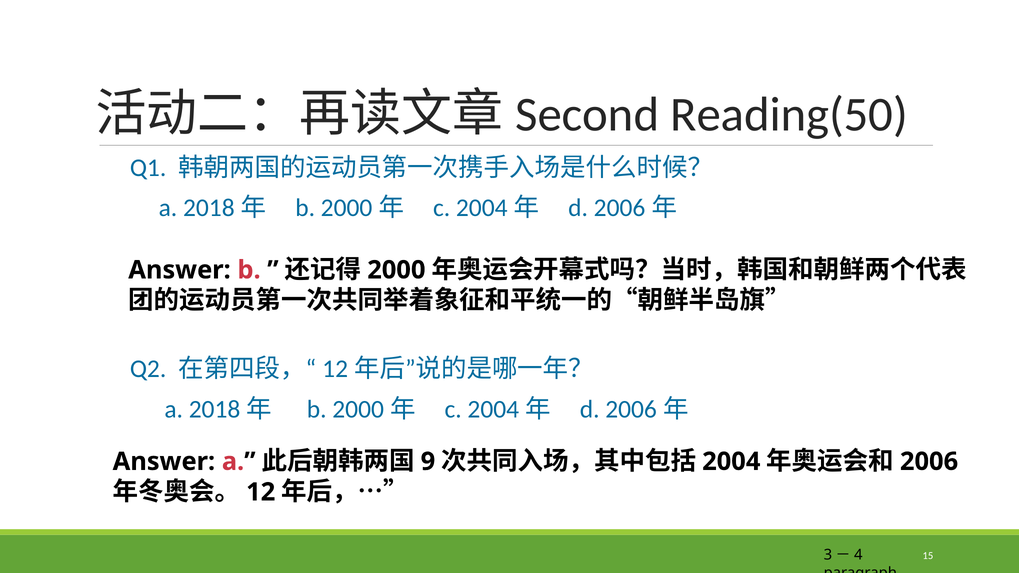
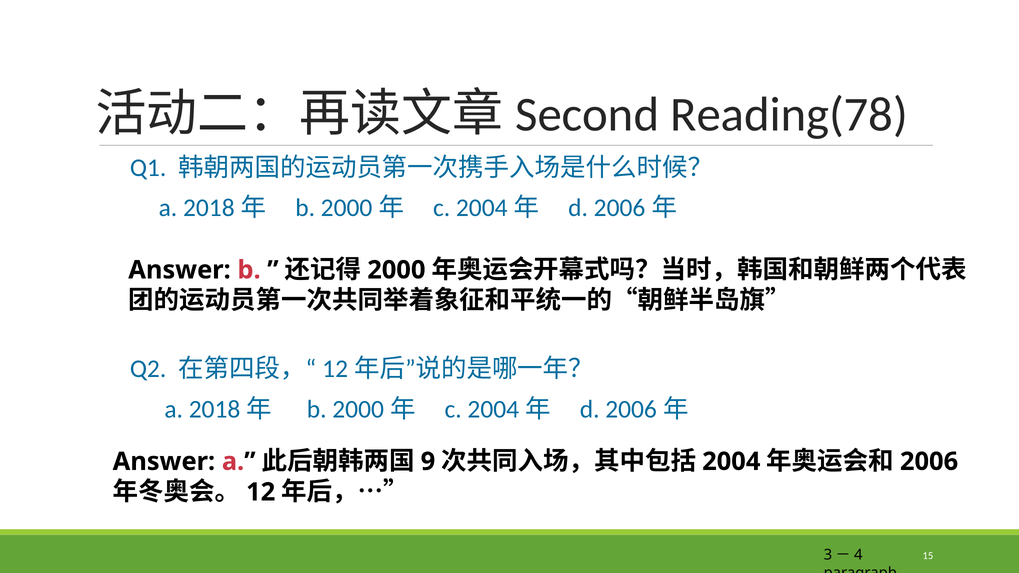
Reading(50: Reading(50 -> Reading(78
